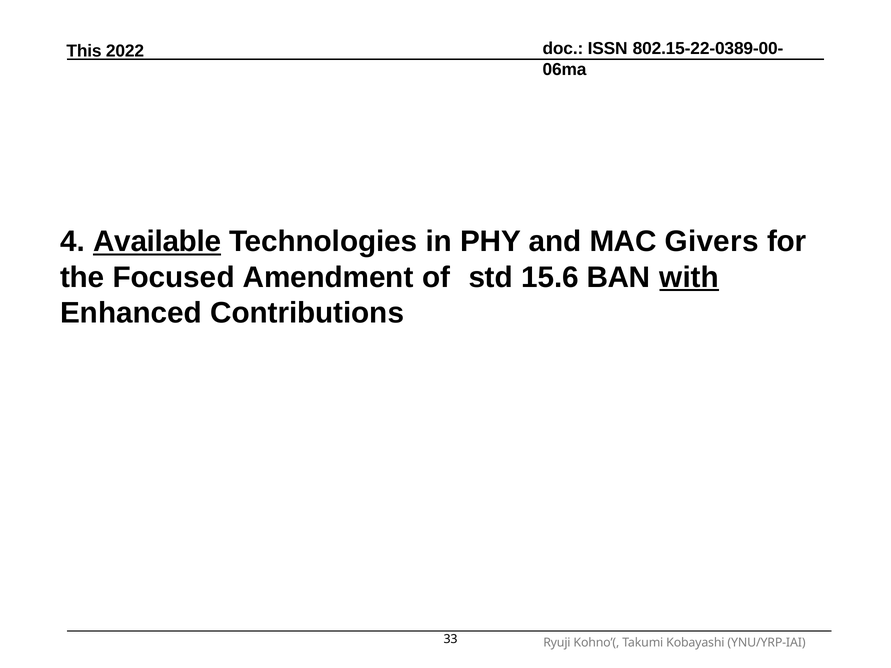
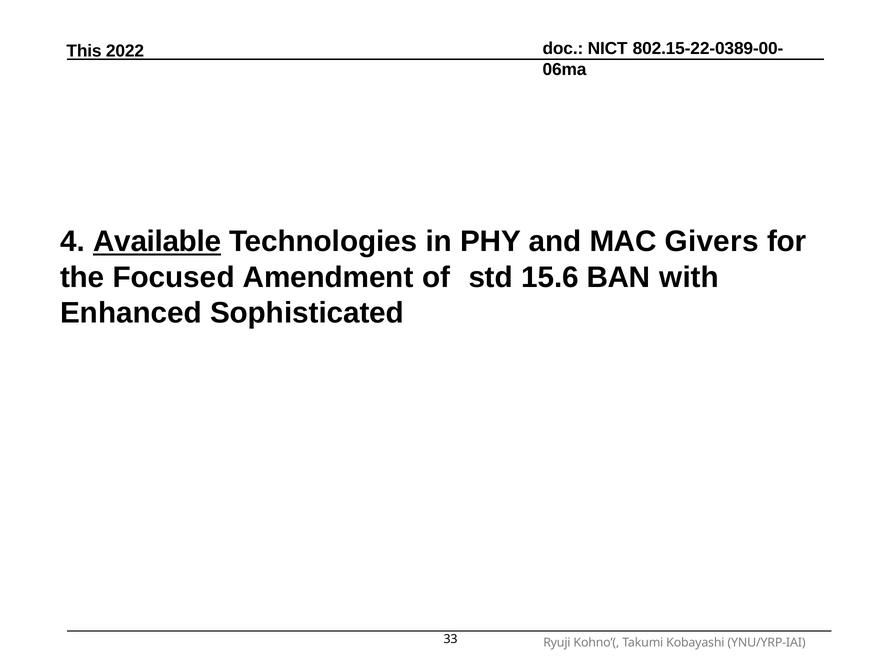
ISSN: ISSN -> NICT
with underline: present -> none
Contributions: Contributions -> Sophisticated
